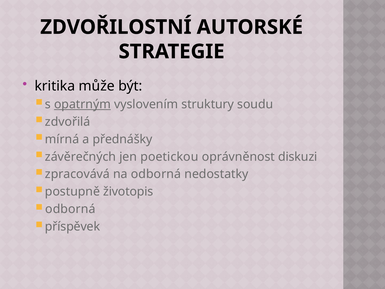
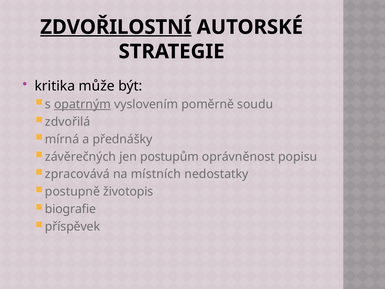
ZDVOŘILOSTNÍ underline: none -> present
struktury: struktury -> poměrně
poetickou: poetickou -> postupům
diskuzi: diskuzi -> popisu
na odborná: odborná -> místních
odborná at (70, 209): odborná -> biografie
